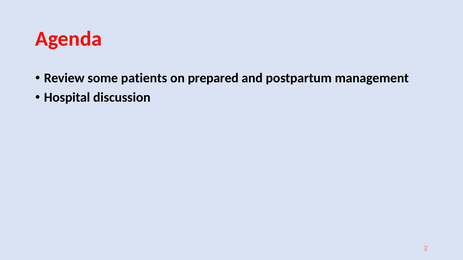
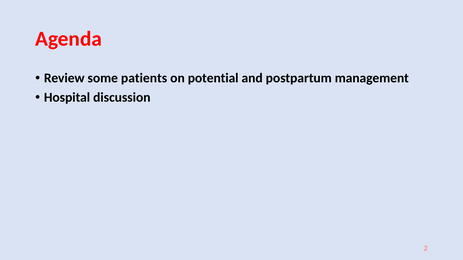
prepared: prepared -> potential
